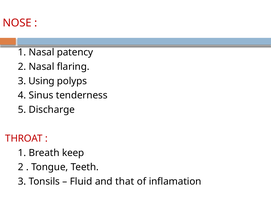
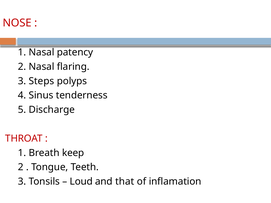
Using: Using -> Steps
Fluid: Fluid -> Loud
